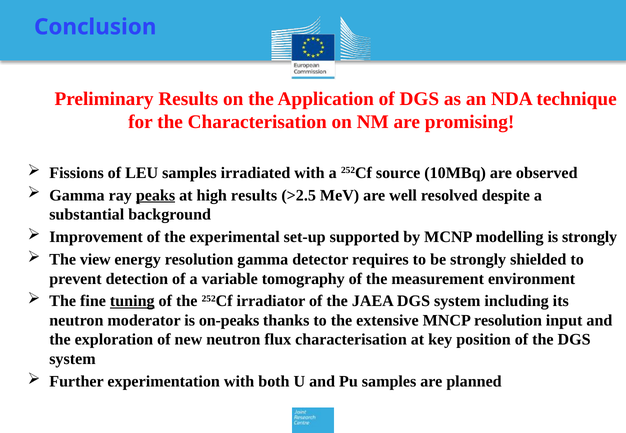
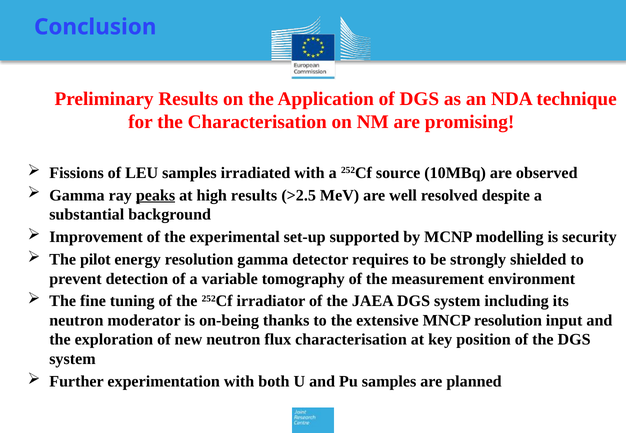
is strongly: strongly -> security
view: view -> pilot
tuning underline: present -> none
on-peaks: on-peaks -> on-being
